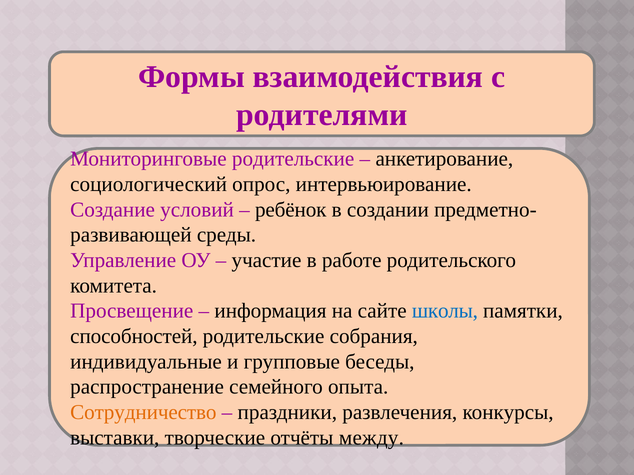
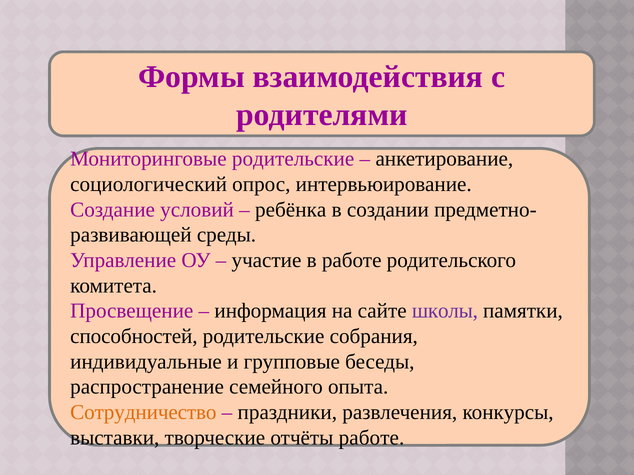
ребёнок: ребёнок -> ребёнка
школы colour: blue -> purple
отчёты между: между -> работе
